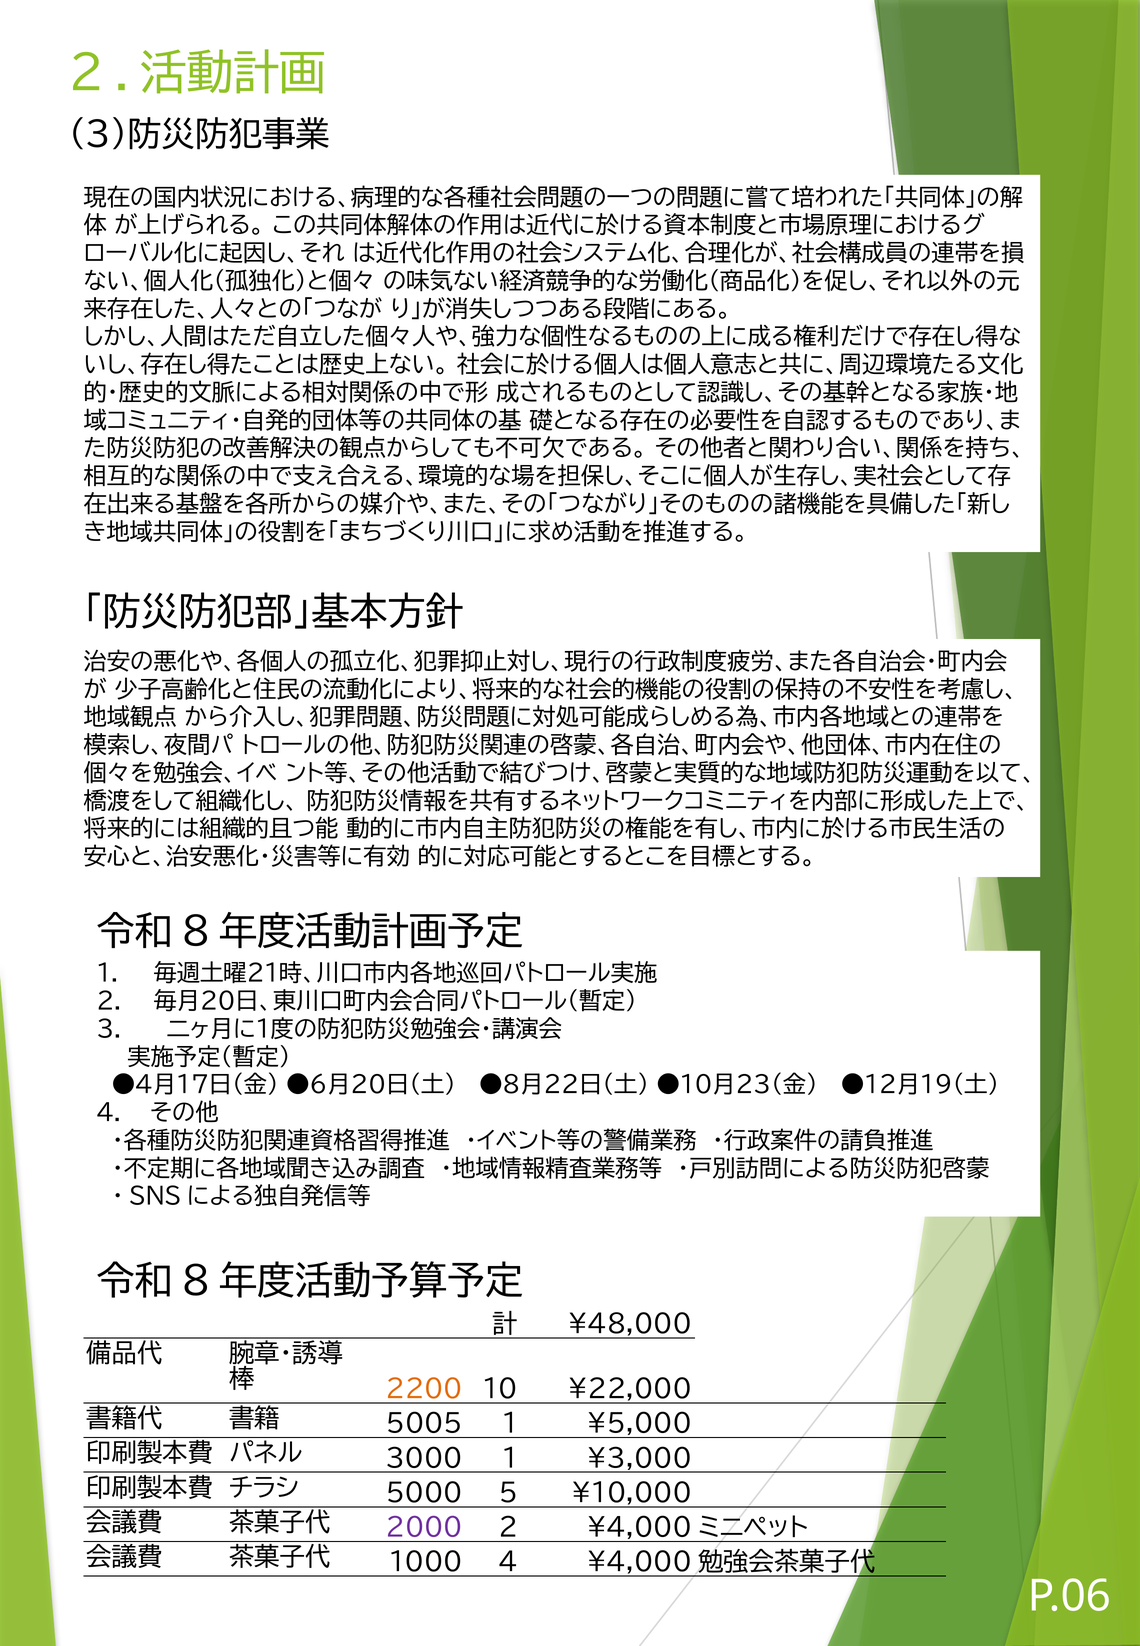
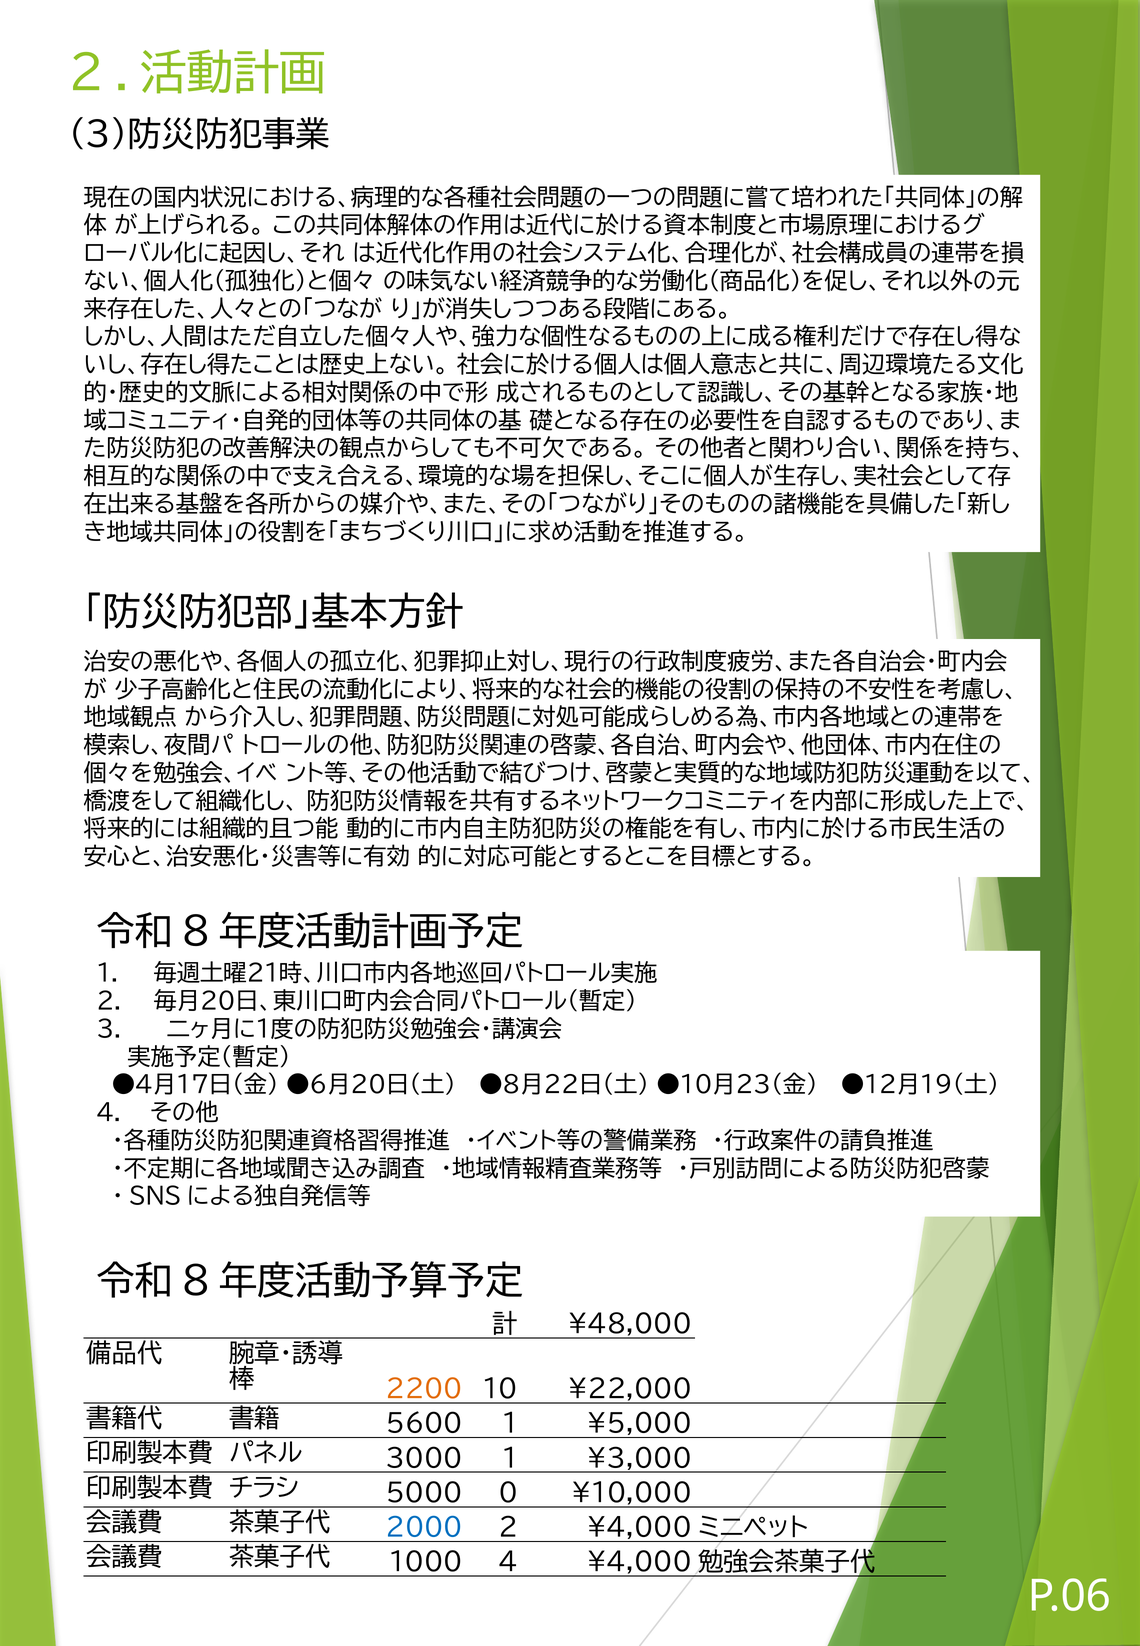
5005: 5005 -> 5600
5: 5 -> 0
2000 colour: purple -> blue
